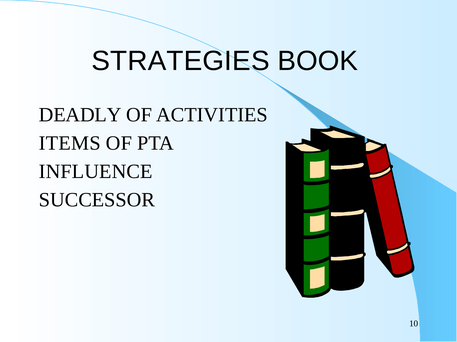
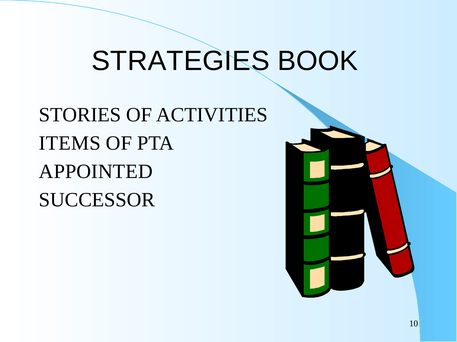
DEADLY: DEADLY -> STORIES
INFLUENCE: INFLUENCE -> APPOINTED
